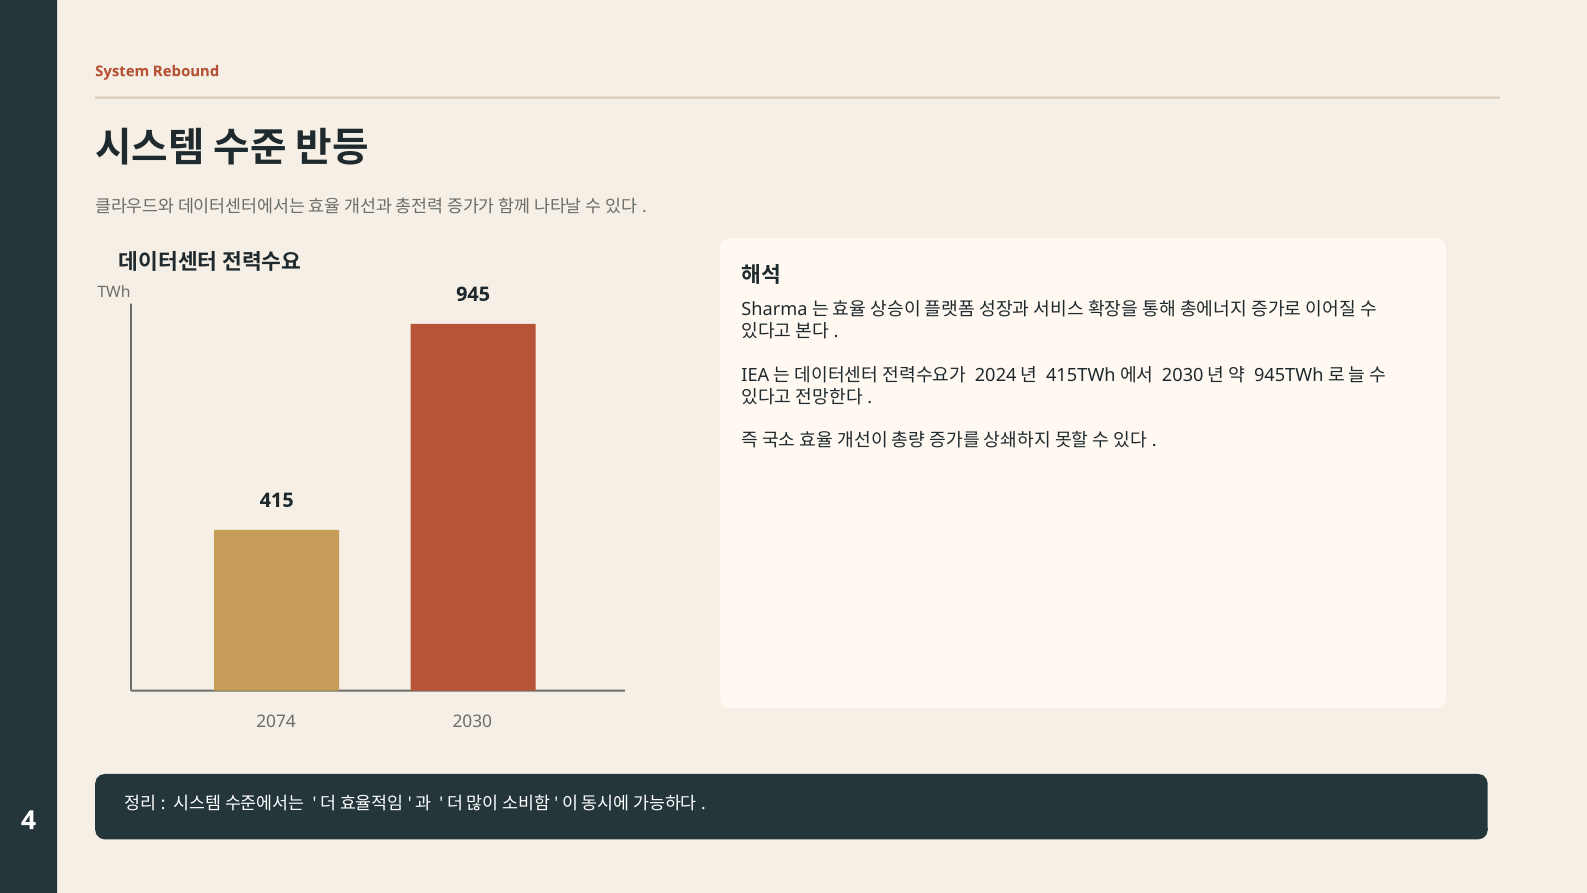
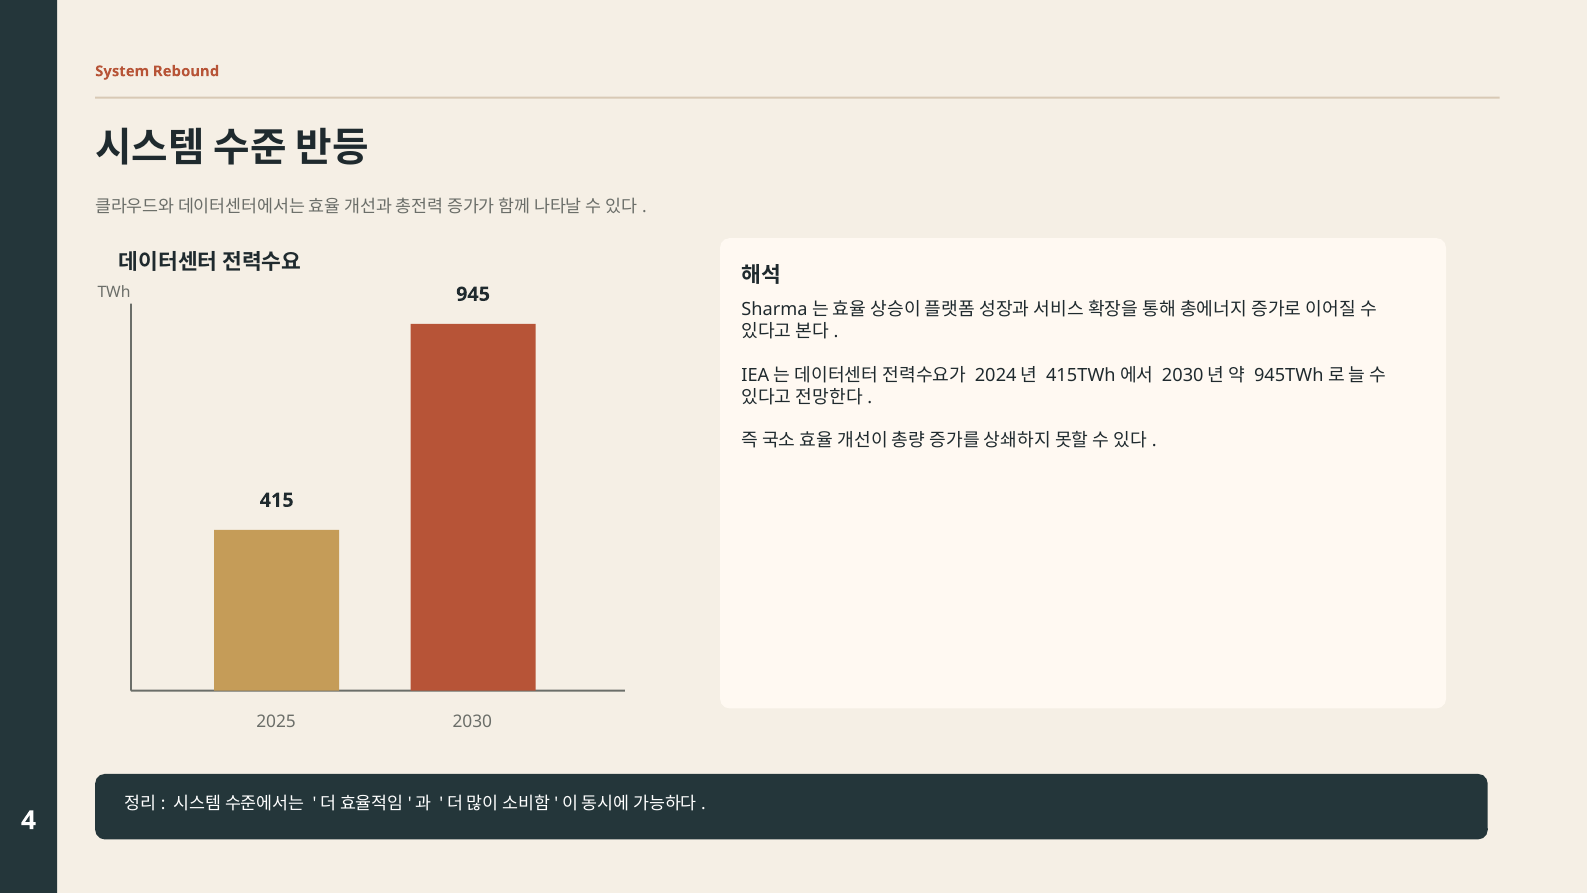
2074: 2074 -> 2025
